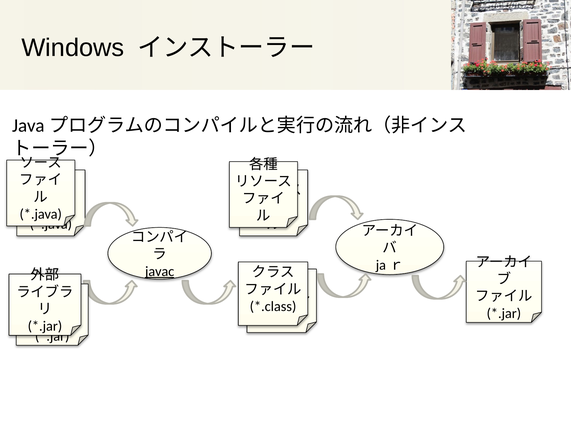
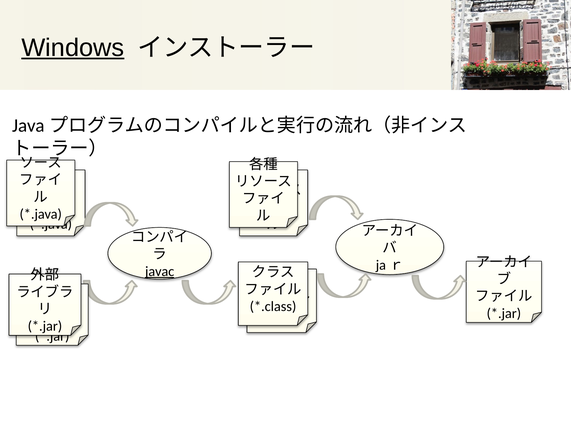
Windows underline: none -> present
